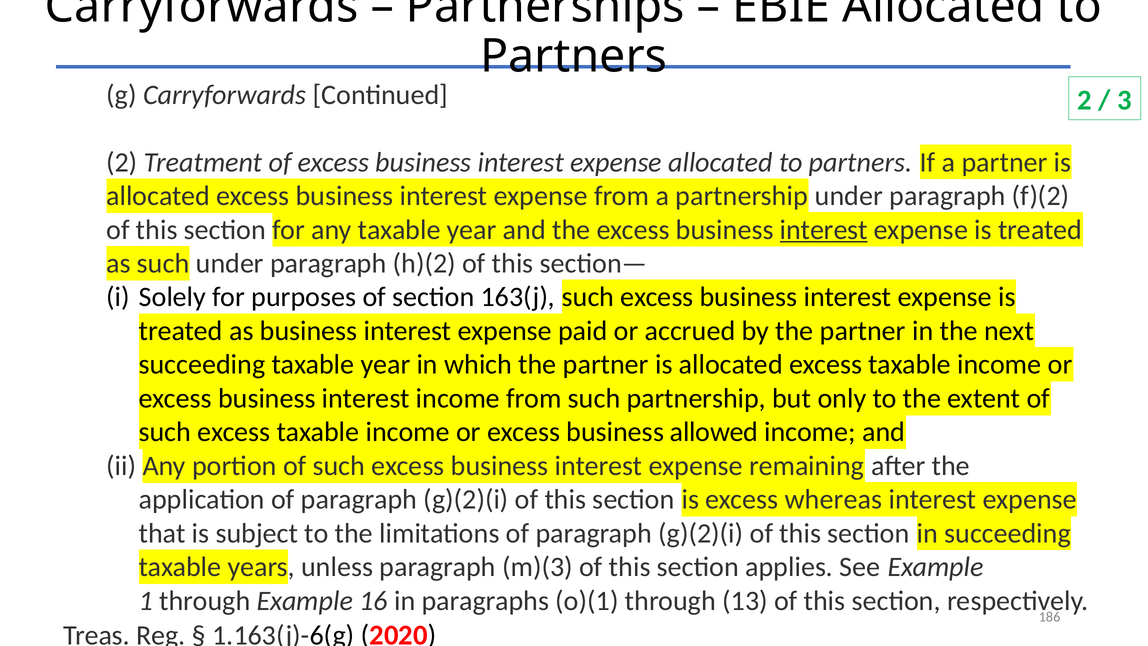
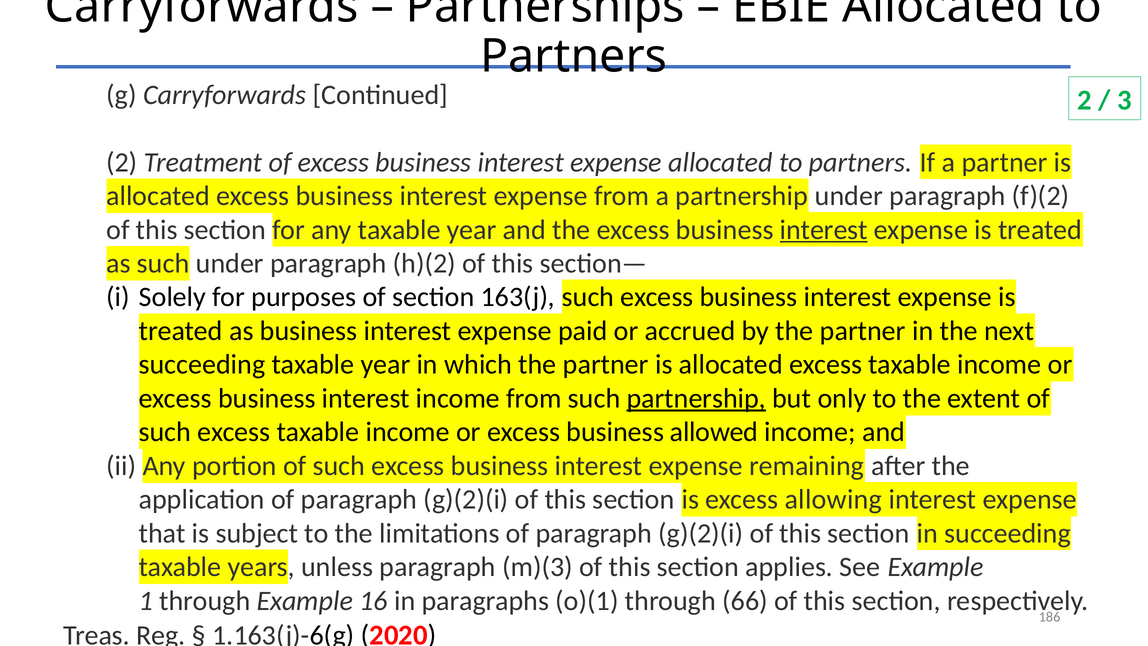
partnership at (696, 398) underline: none -> present
whereas: whereas -> allowing
13: 13 -> 66
